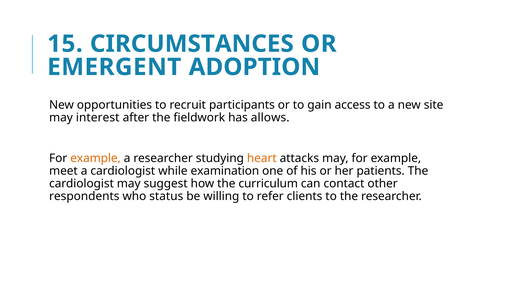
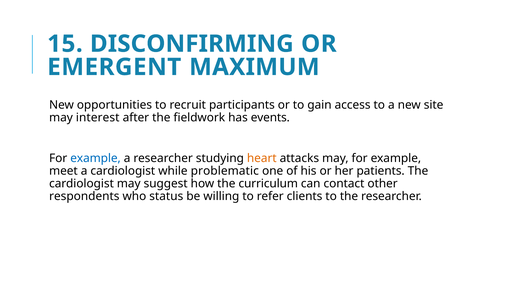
CIRCUMSTANCES: CIRCUMSTANCES -> DISCONFIRMING
ADOPTION: ADOPTION -> MAXIMUM
allows: allows -> events
example at (96, 158) colour: orange -> blue
examination: examination -> problematic
